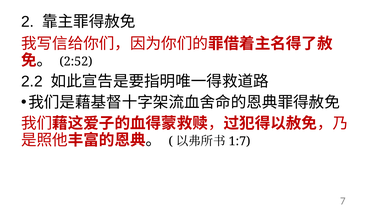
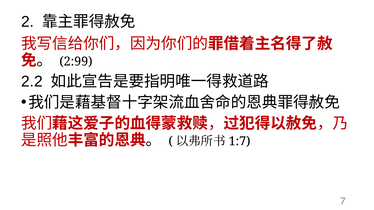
2:52: 2:52 -> 2:99
